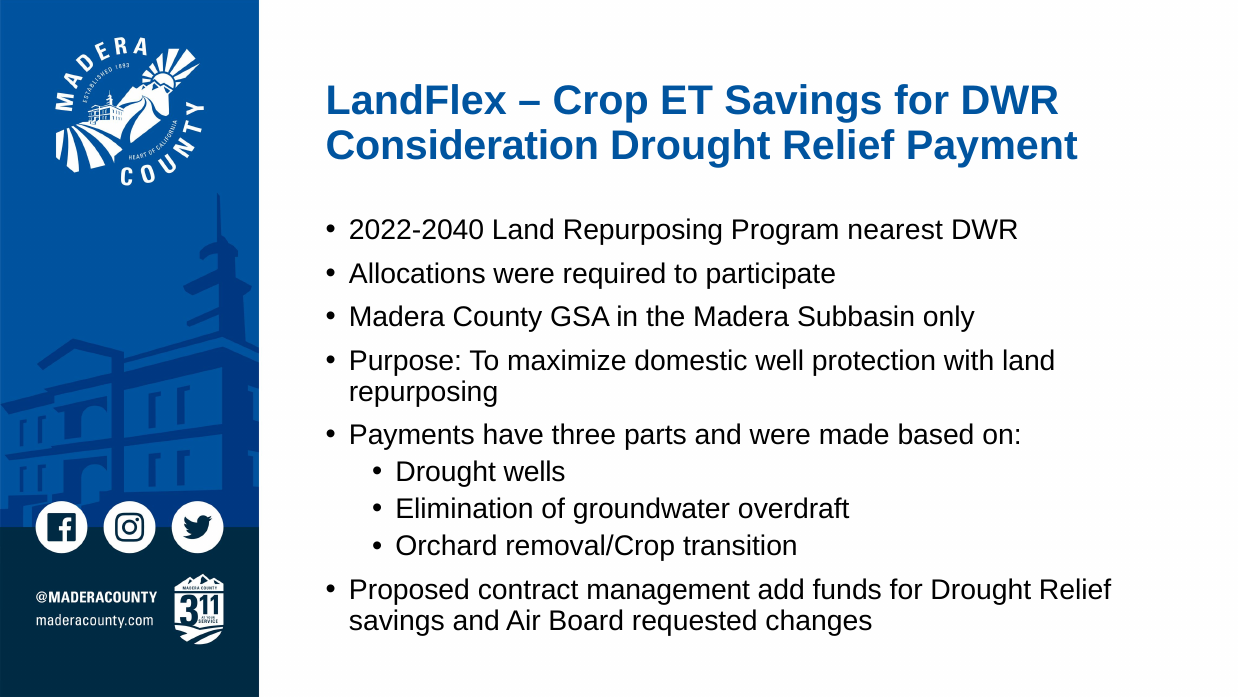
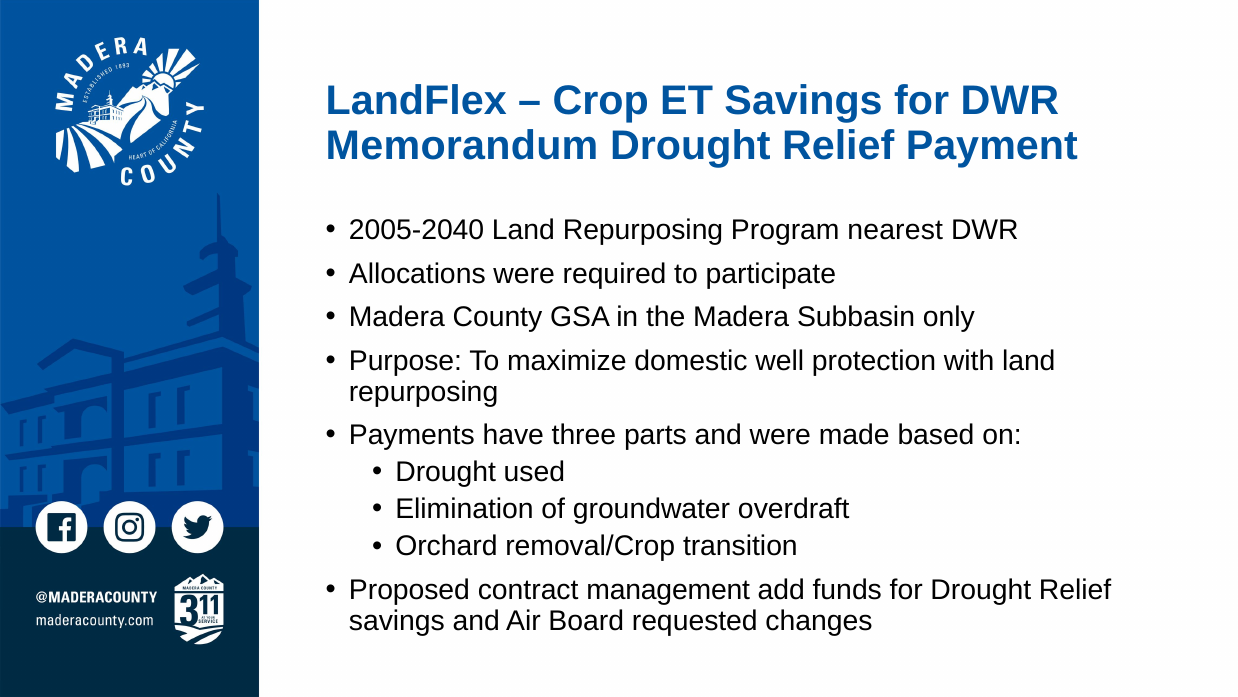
Consideration: Consideration -> Memorandum
2022-2040: 2022-2040 -> 2005-2040
wells: wells -> used
